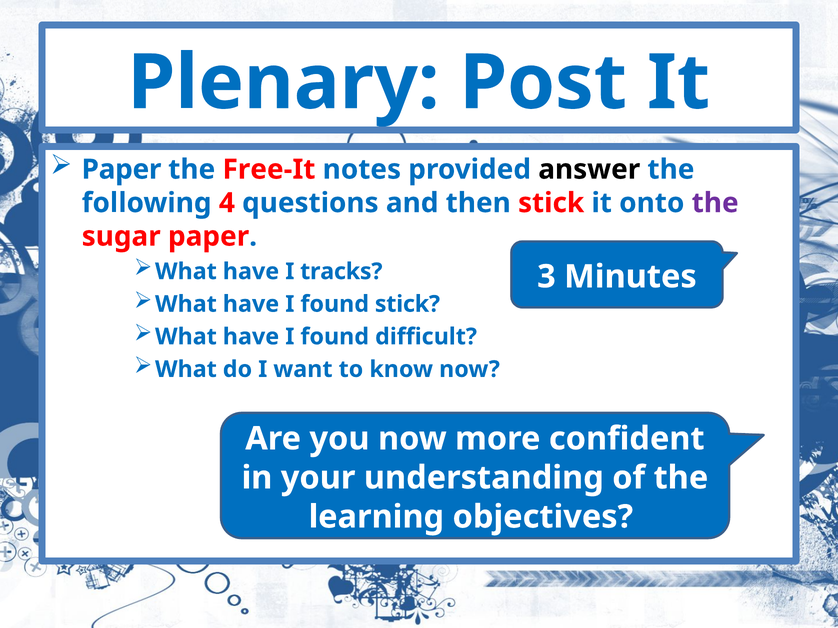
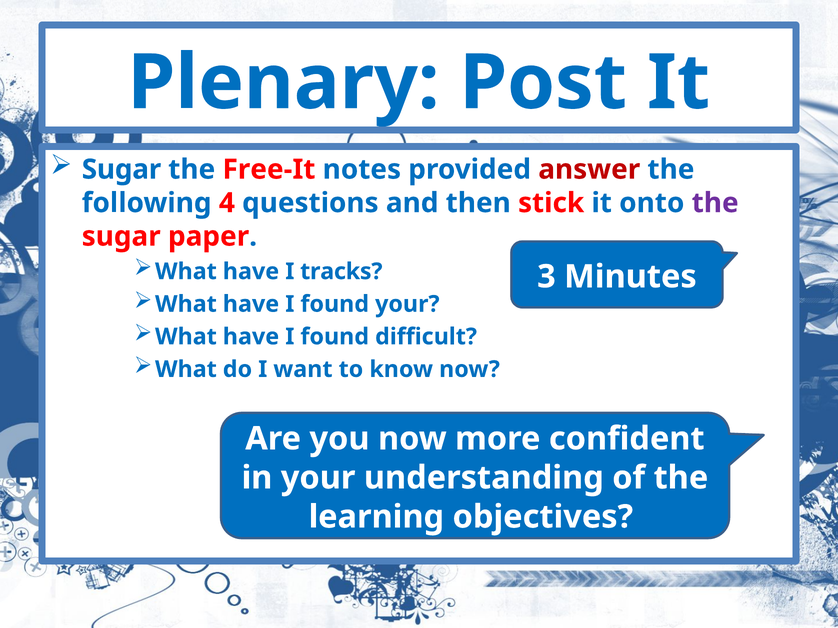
Paper at (121, 170): Paper -> Sugar
answer colour: black -> red
found stick: stick -> your
